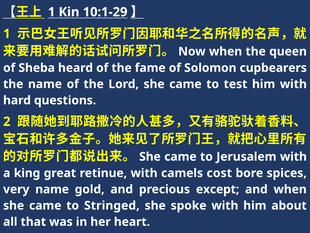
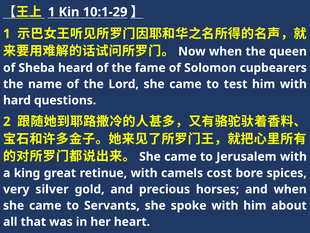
very name: name -> silver
except: except -> horses
Stringed: Stringed -> Servants
